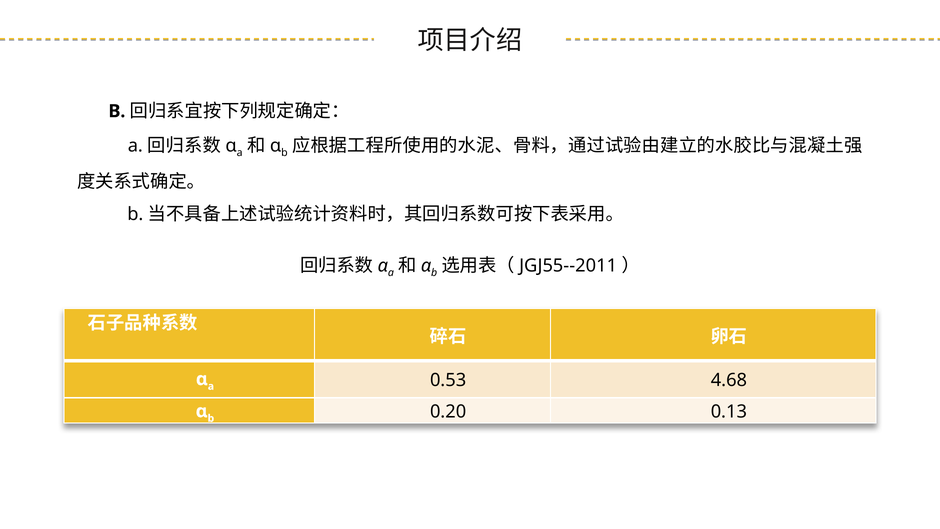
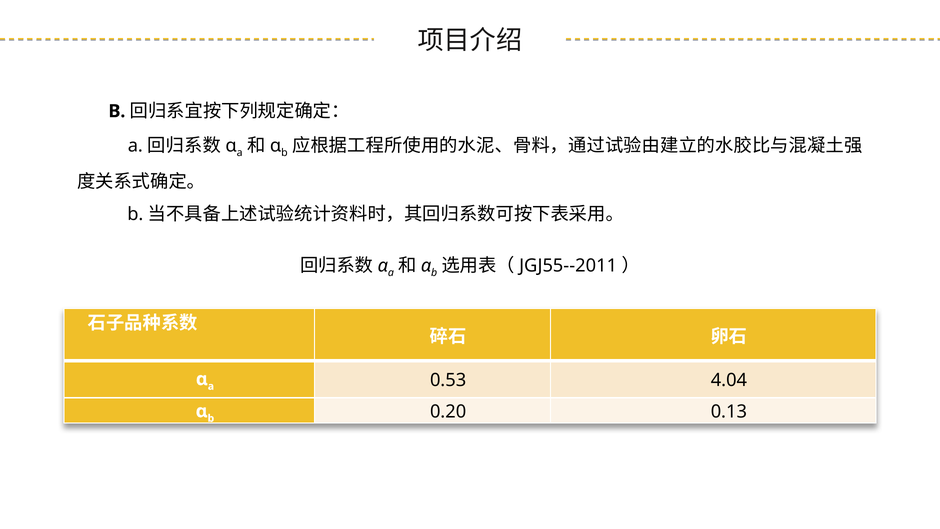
4.68: 4.68 -> 4.04
